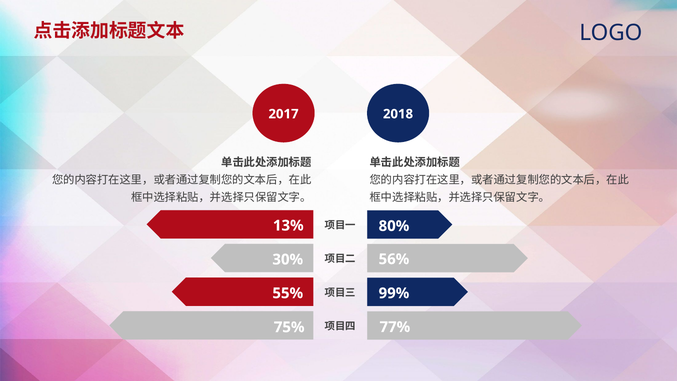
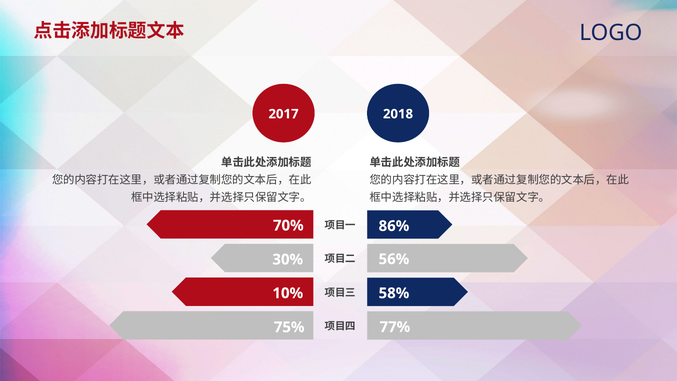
13%: 13% -> 70%
80%: 80% -> 86%
55%: 55% -> 10%
99%: 99% -> 58%
